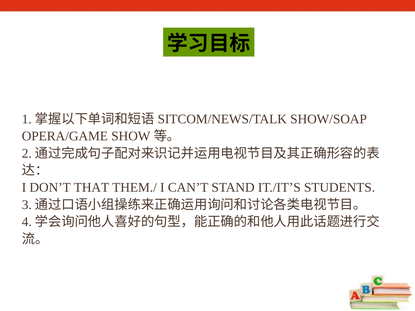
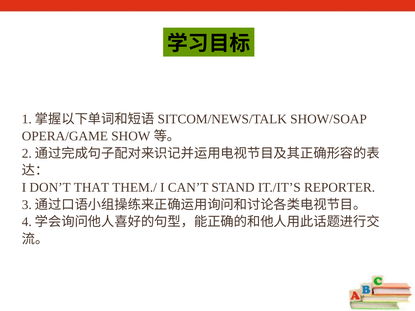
STUDENTS: STUDENTS -> REPORTER
